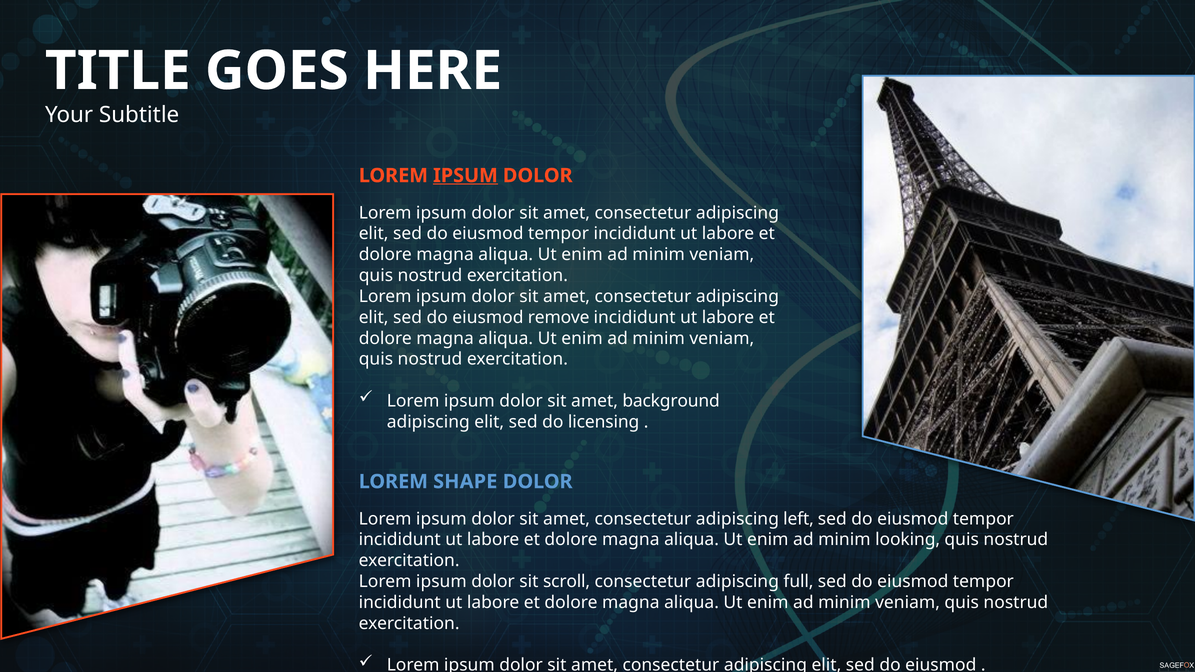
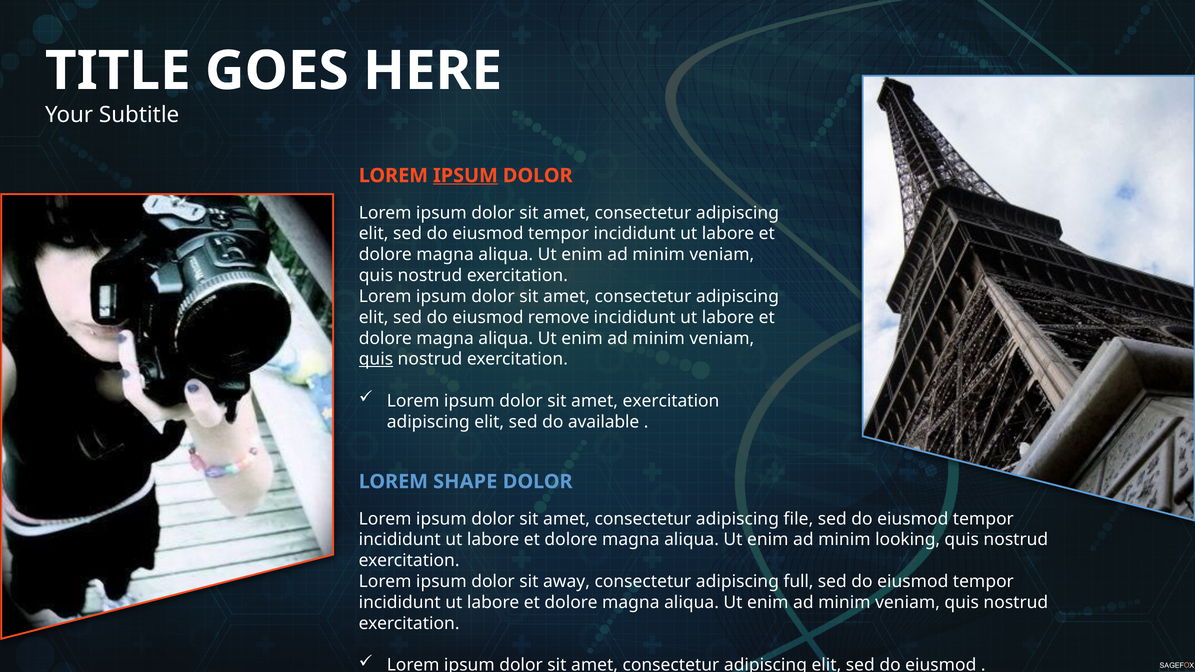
quis at (376, 359) underline: none -> present
amet background: background -> exercitation
licensing: licensing -> available
left: left -> file
scroll: scroll -> away
